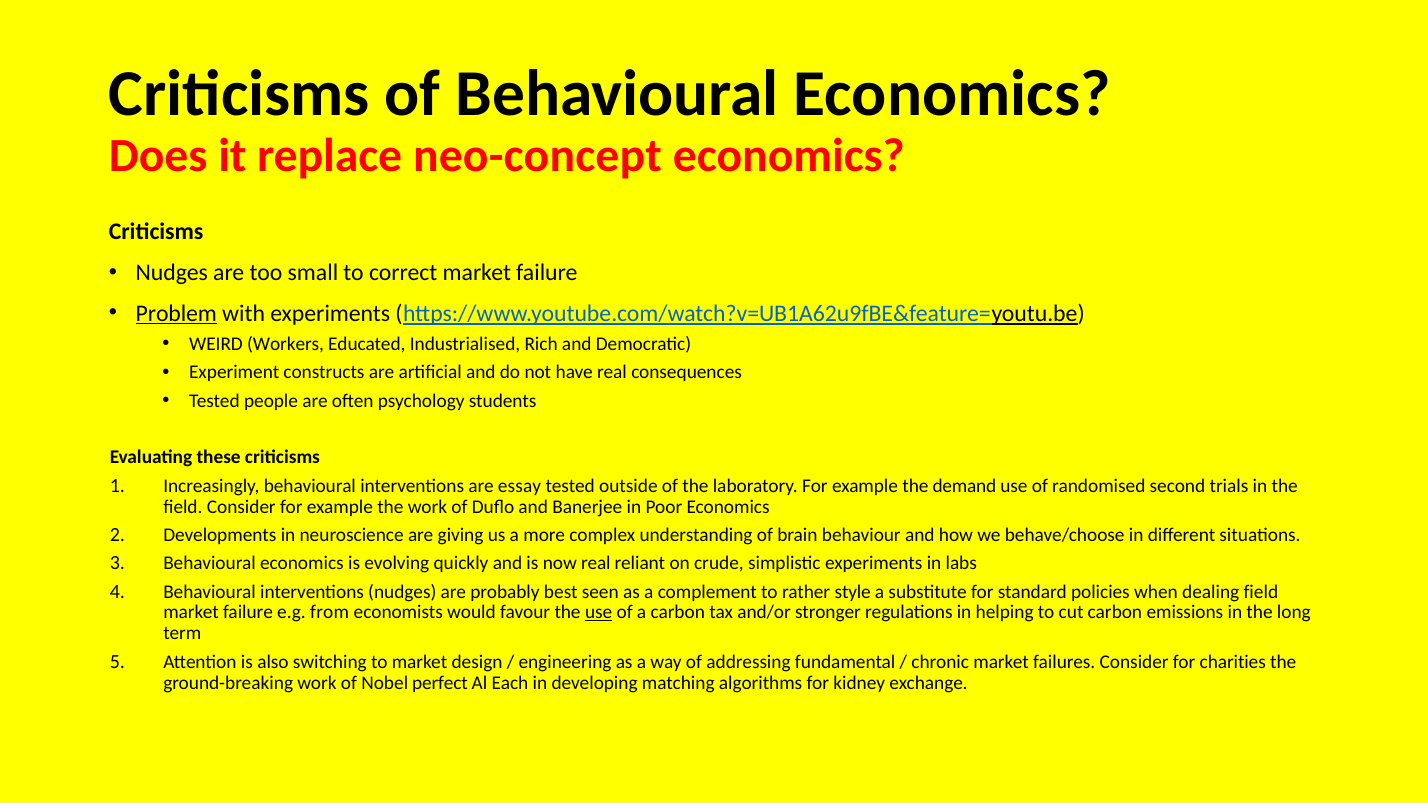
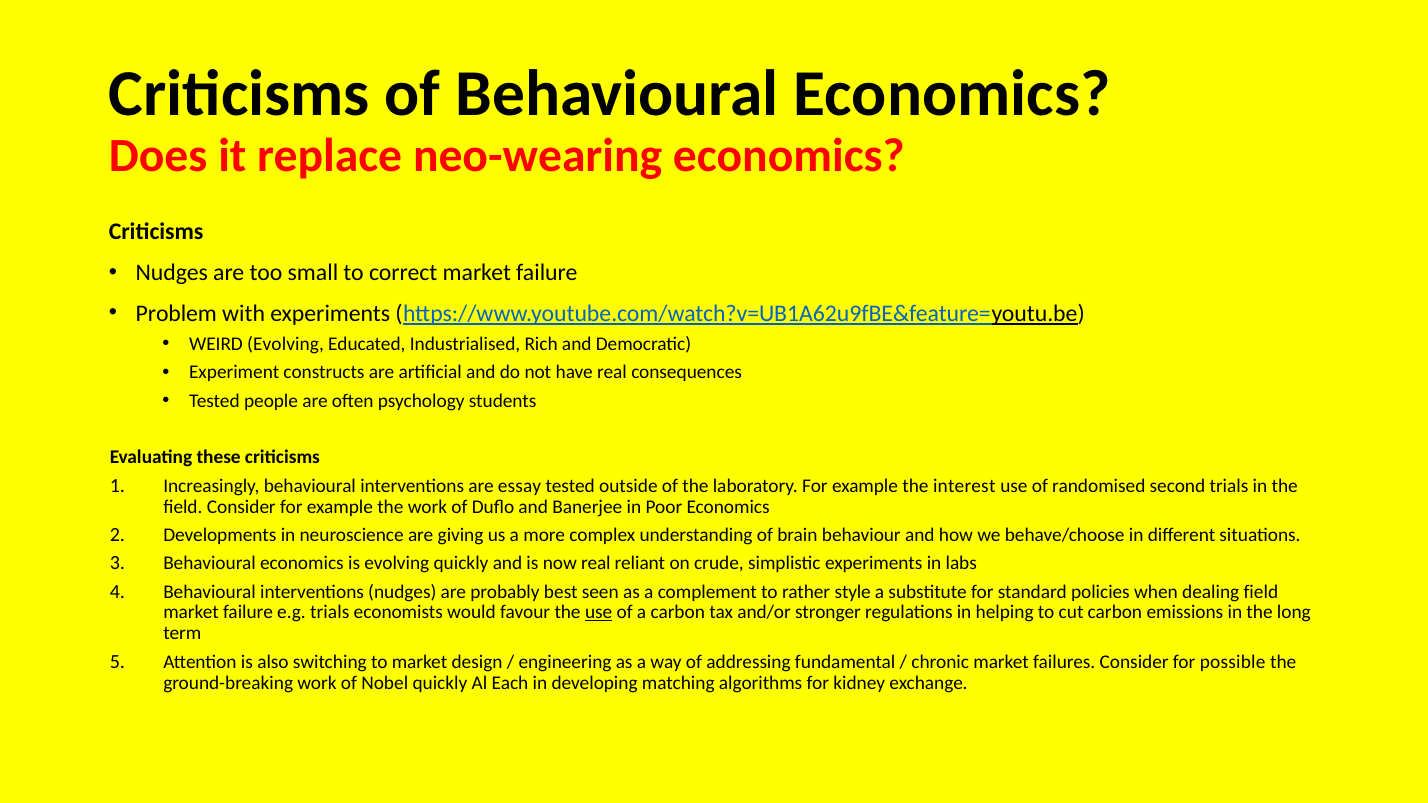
neo-concept: neo-concept -> neo-wearing
Problem underline: present -> none
WEIRD Workers: Workers -> Evolving
demand: demand -> interest
e.g from: from -> trials
charities: charities -> possible
Nobel perfect: perfect -> quickly
